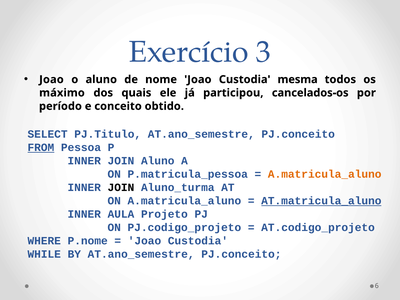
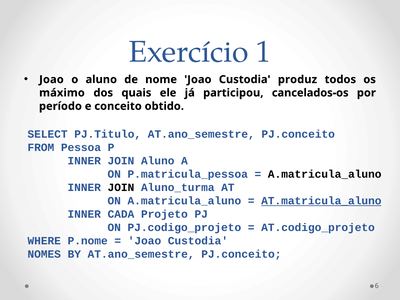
3: 3 -> 1
mesma: mesma -> produz
FROM underline: present -> none
A.matricula_aluno at (325, 174) colour: orange -> black
AULA: AULA -> CADA
WHILE: WHILE -> NOMES
